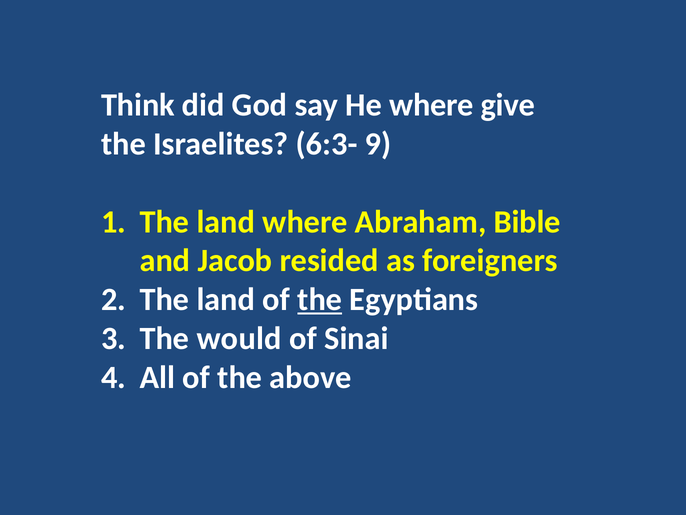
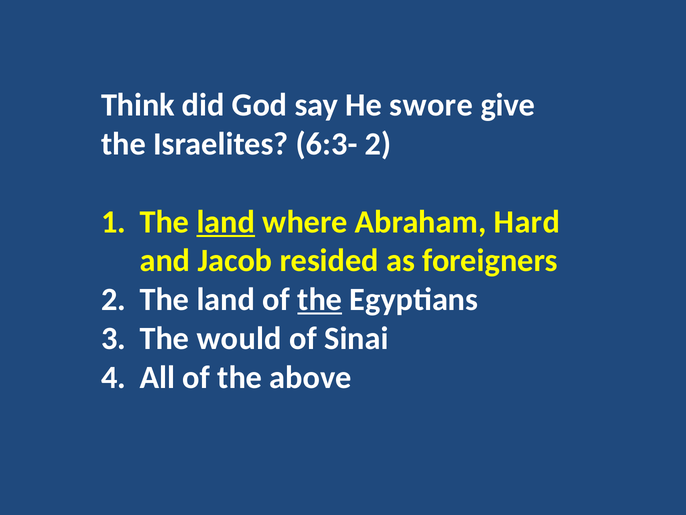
He where: where -> swore
6:3- 9: 9 -> 2
land at (226, 222) underline: none -> present
Bible: Bible -> Hard
